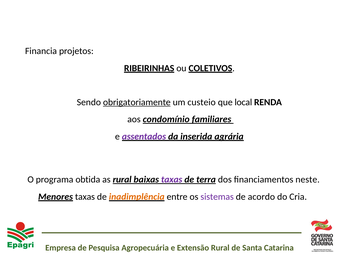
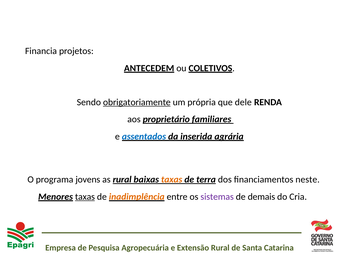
RIBEIRINHAS: RIBEIRINHAS -> ANTECEDEM
custeio: custeio -> própria
local: local -> dele
condomínio: condomínio -> proprietário
assentados colour: purple -> blue
obtida: obtida -> jovens
taxas at (172, 180) colour: purple -> orange
taxas at (85, 197) underline: none -> present
acordo: acordo -> demais
